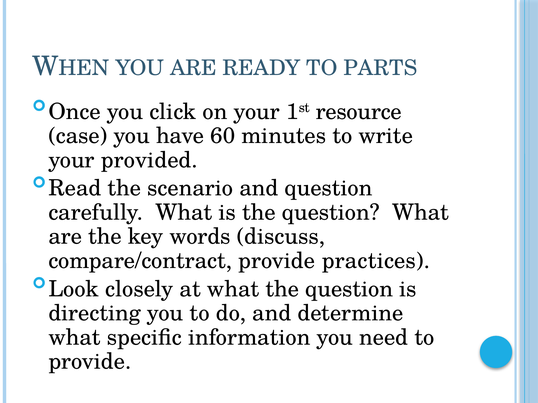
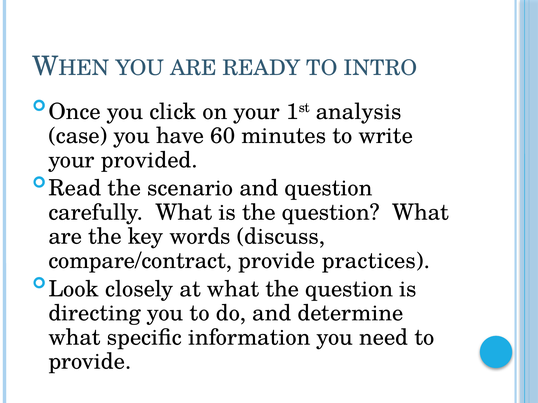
PARTS: PARTS -> INTRO
resource: resource -> analysis
